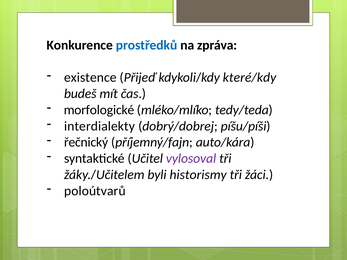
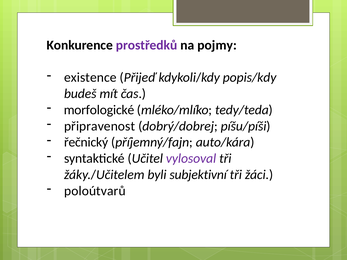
prostředků colour: blue -> purple
zpráva: zpráva -> pojmy
které/kdy: které/kdy -> popis/kdy
interdialekty: interdialekty -> připravenost
historismy: historismy -> subjektivní
